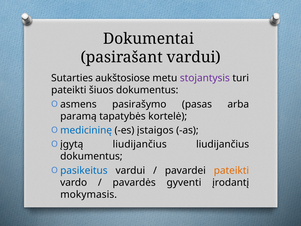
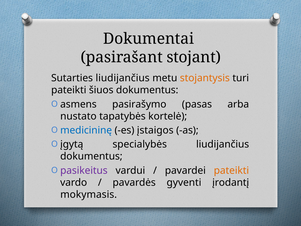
pasirašant vardui: vardui -> stojant
Sutarties aukštosiose: aukštosiose -> liudijančius
stojantysis colour: purple -> orange
paramą: paramą -> nustato
įgytą liudijančius: liudijančius -> specialybės
pasikeitus colour: blue -> purple
